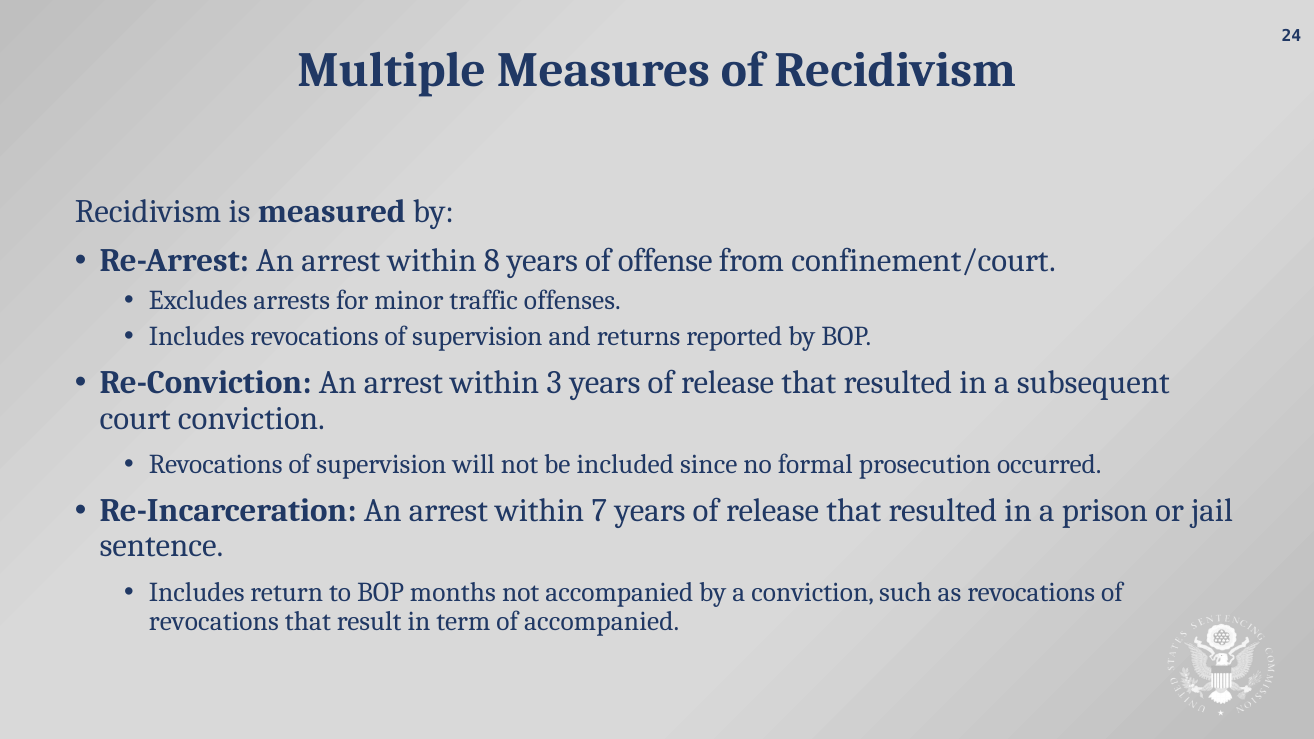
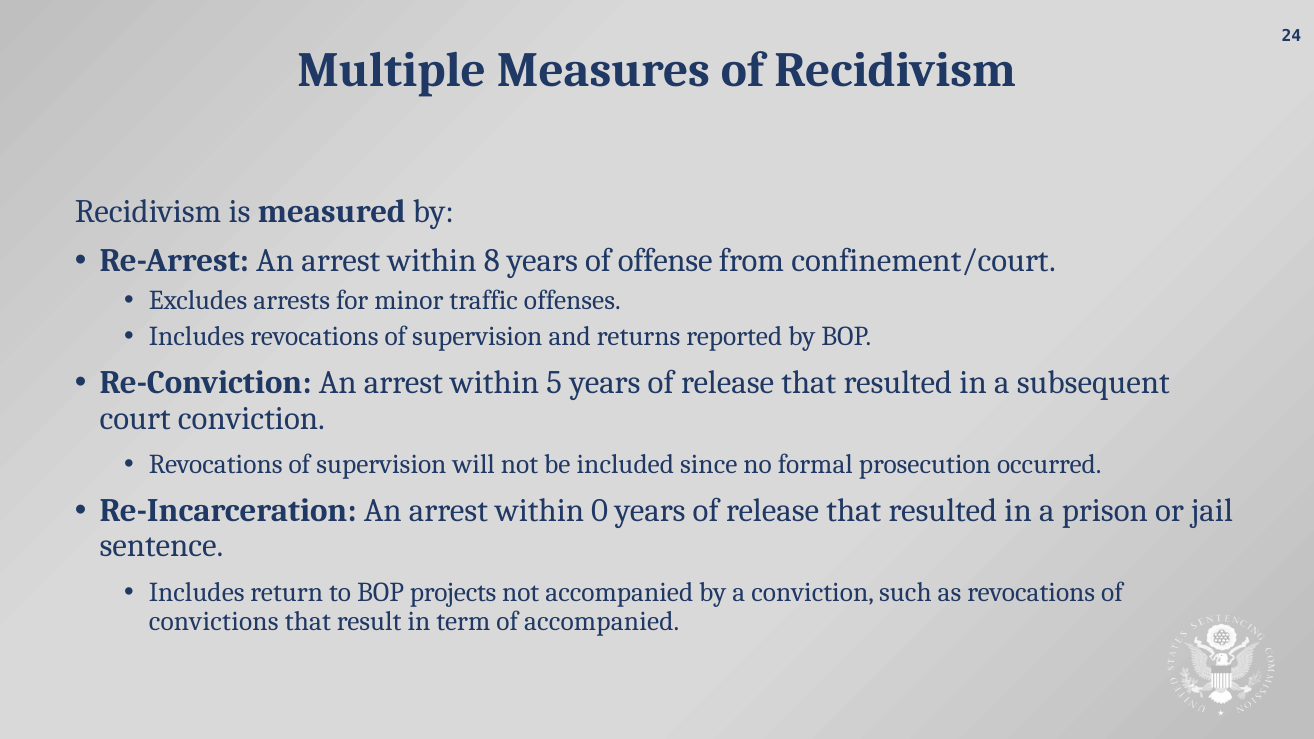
3: 3 -> 5
7: 7 -> 0
months: months -> projects
revocations at (214, 622): revocations -> convictions
